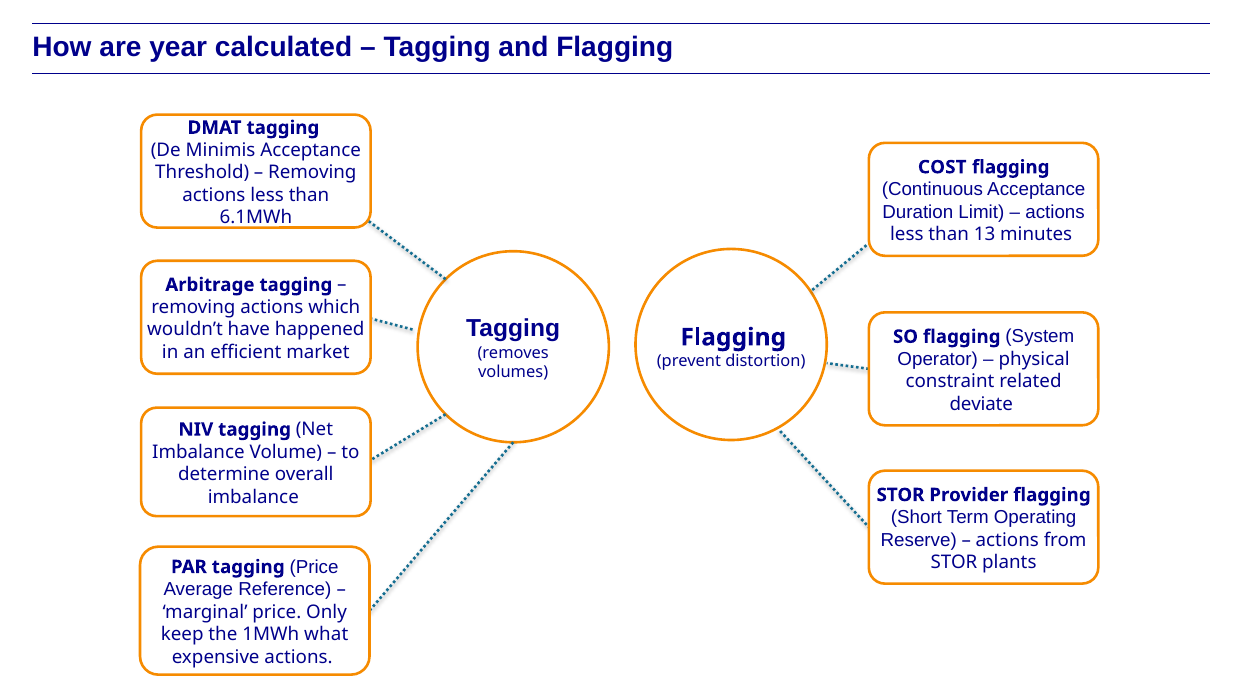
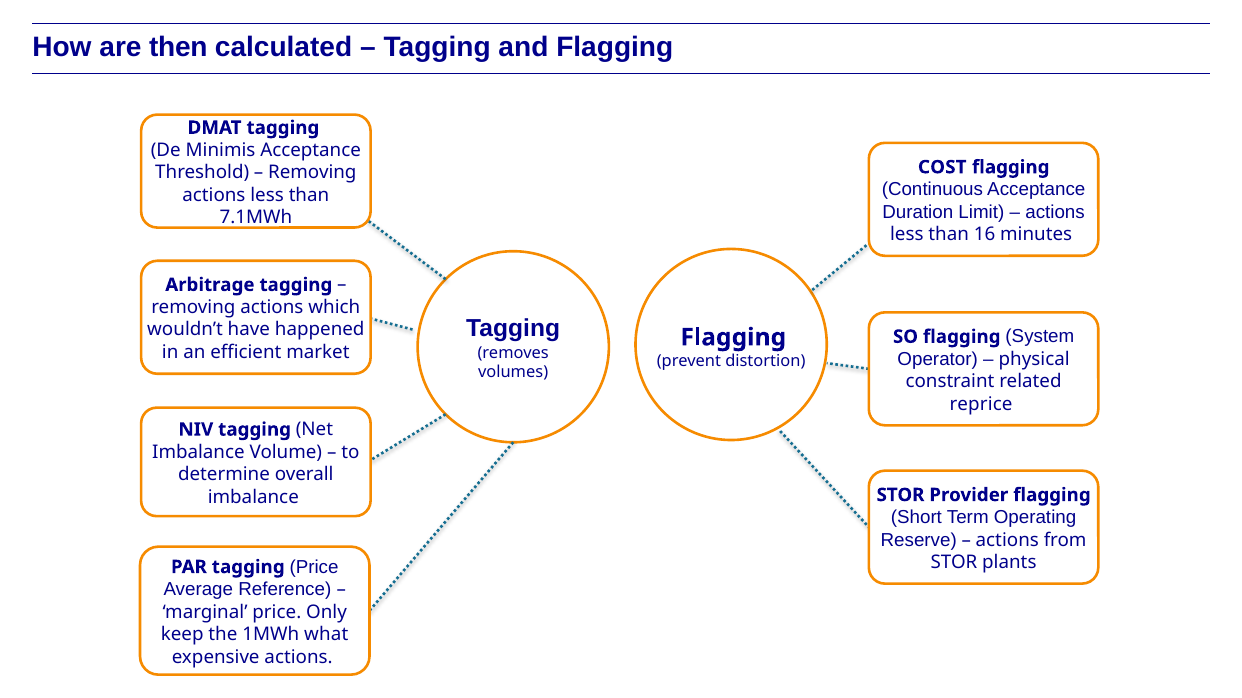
year: year -> then
6.1MWh: 6.1MWh -> 7.1MWh
13: 13 -> 16
deviate: deviate -> reprice
